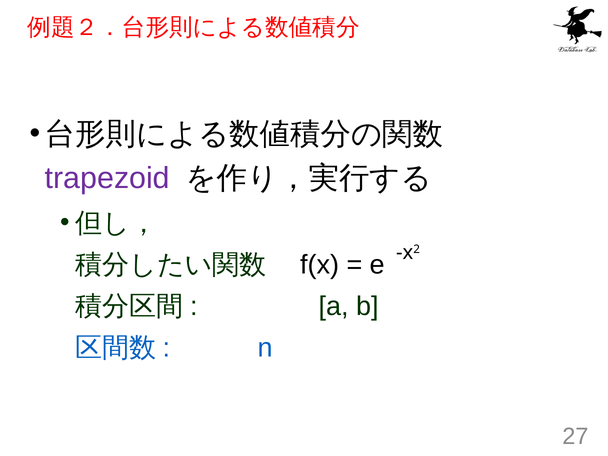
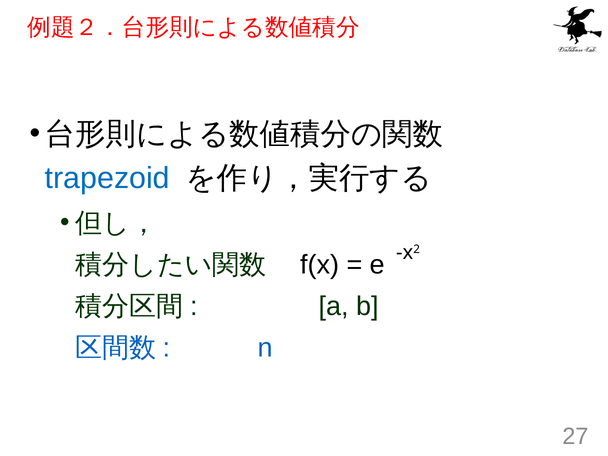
trapezoid colour: purple -> blue
